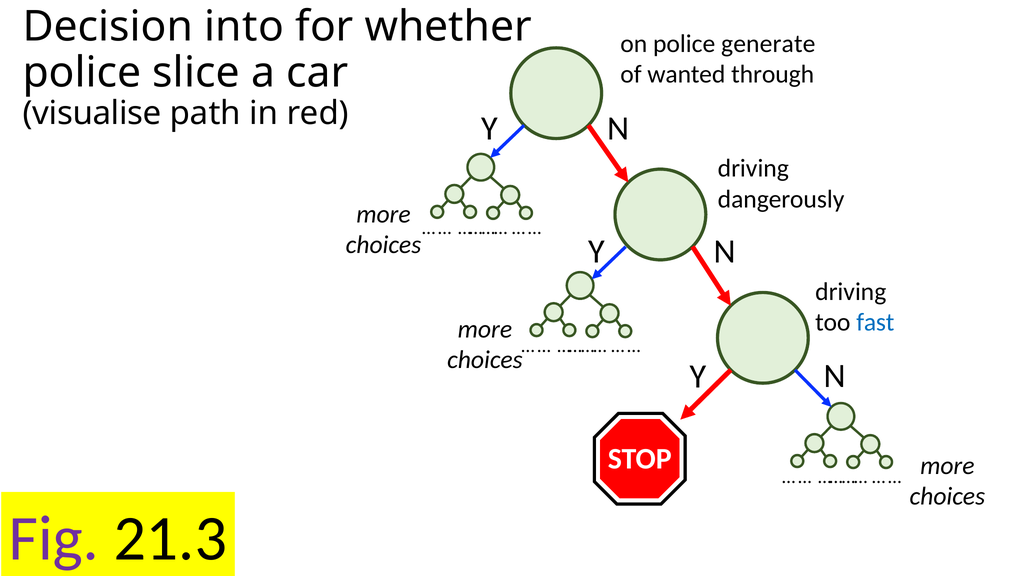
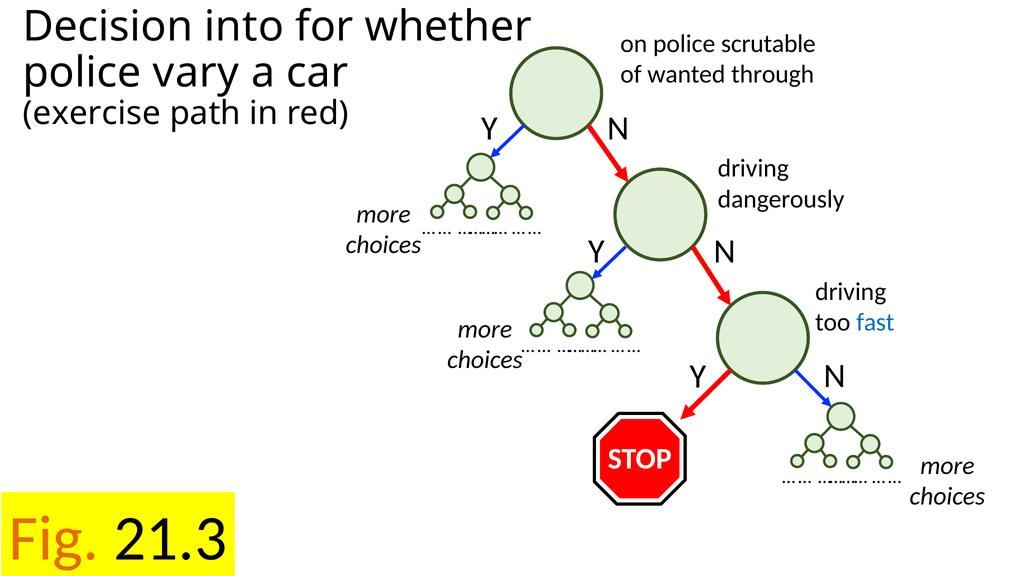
generate: generate -> scrutable
slice: slice -> vary
visualise: visualise -> exercise
Fig colour: purple -> orange
